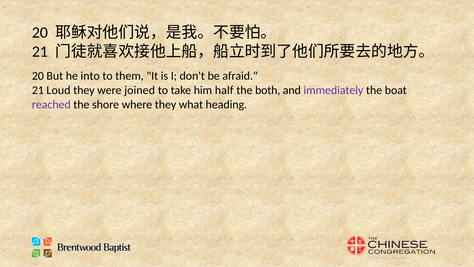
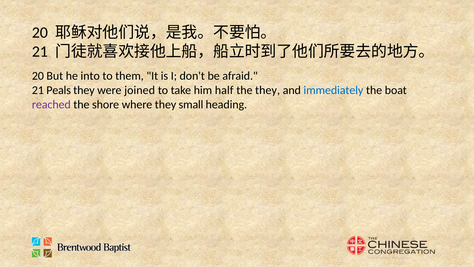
Loud: Loud -> Peals
the both: both -> they
immediately colour: purple -> blue
what: what -> small
